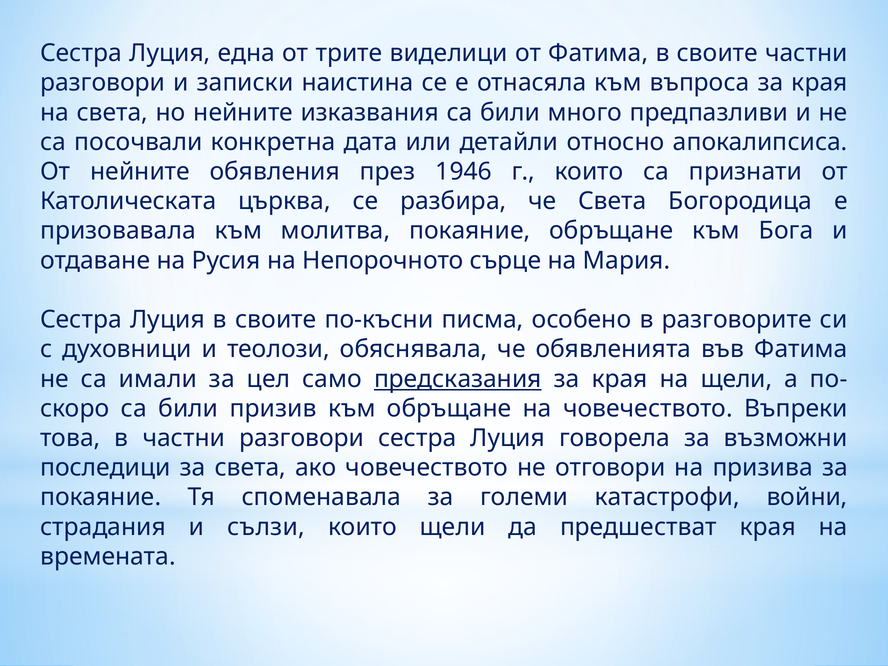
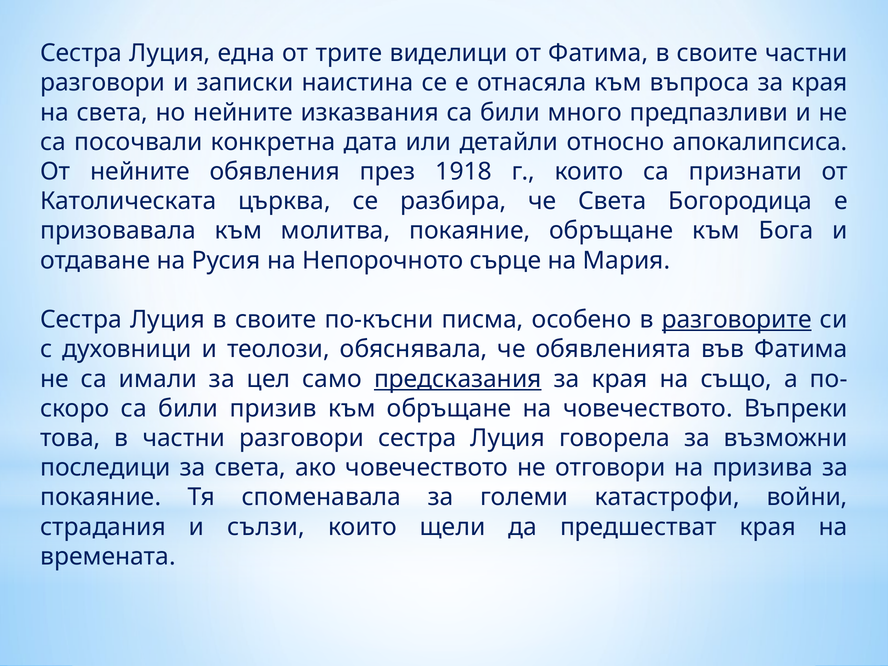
1946: 1946 -> 1918
разговорите underline: none -> present
на щели: щели -> също
